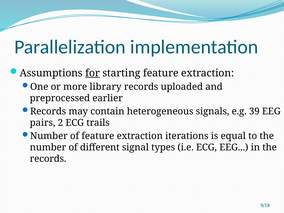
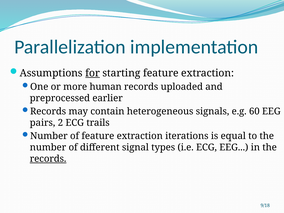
library: library -> human
39: 39 -> 60
records at (48, 159) underline: none -> present
